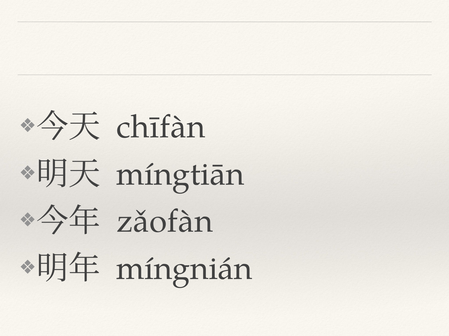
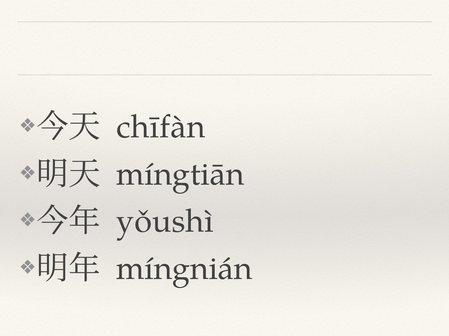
zǎofàn: zǎofàn -> yǒushì
